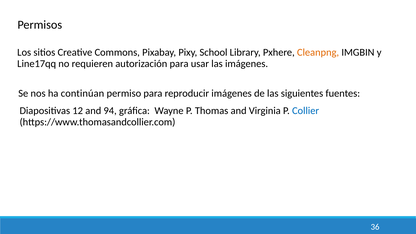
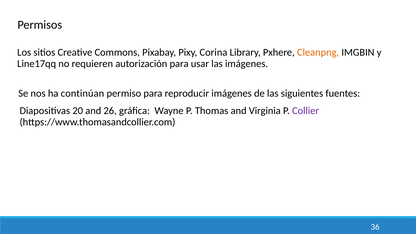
School: School -> Corina
12: 12 -> 20
94: 94 -> 26
Collier colour: blue -> purple
